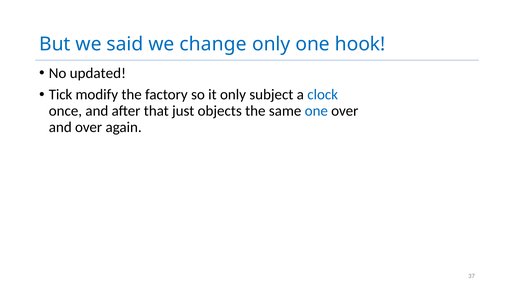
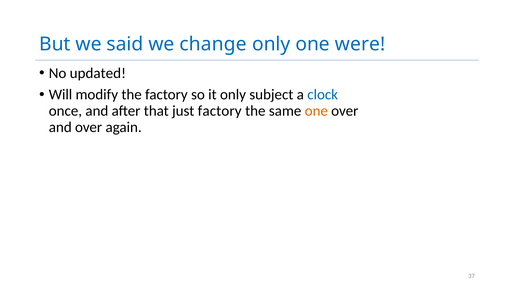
hook: hook -> were
Tick: Tick -> Will
just objects: objects -> factory
one at (316, 111) colour: blue -> orange
